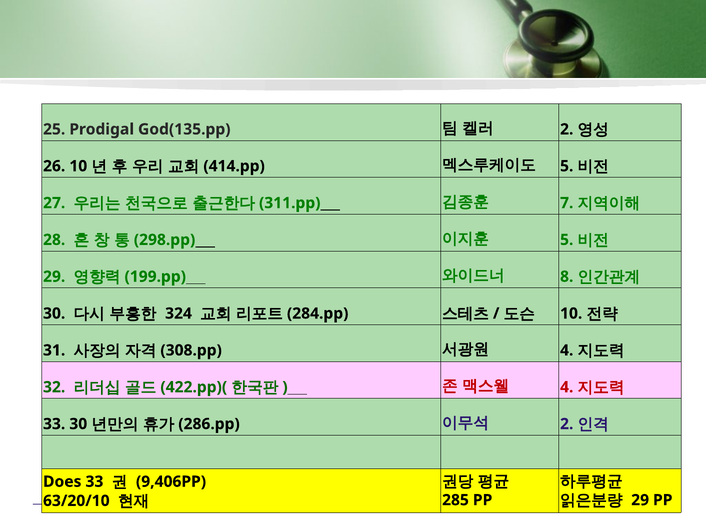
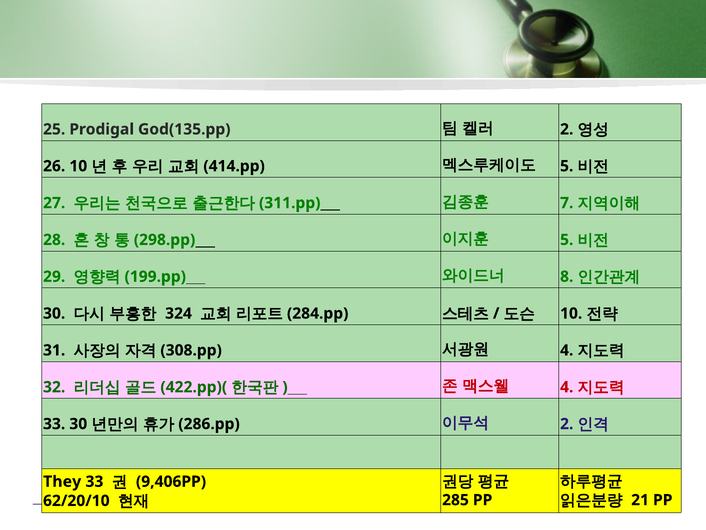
Does: Does -> They
29 at (640, 500): 29 -> 21
63/20/10: 63/20/10 -> 62/20/10
